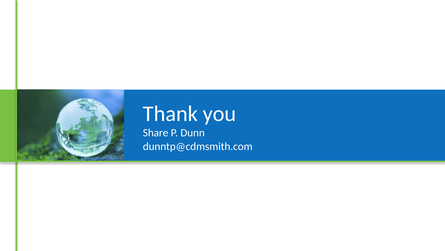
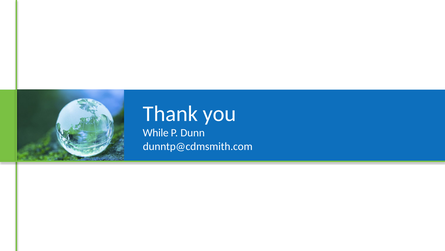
Share: Share -> While
